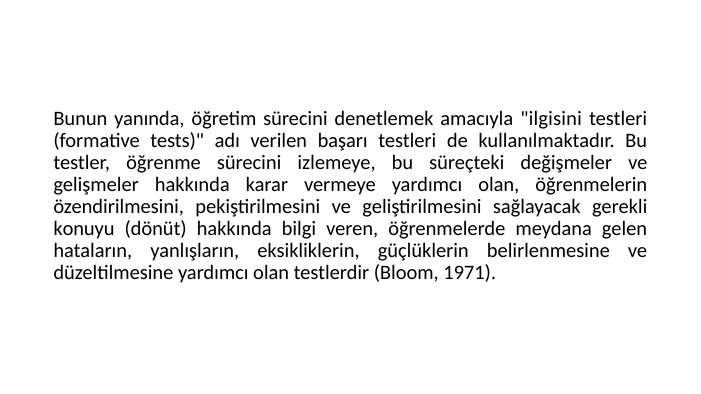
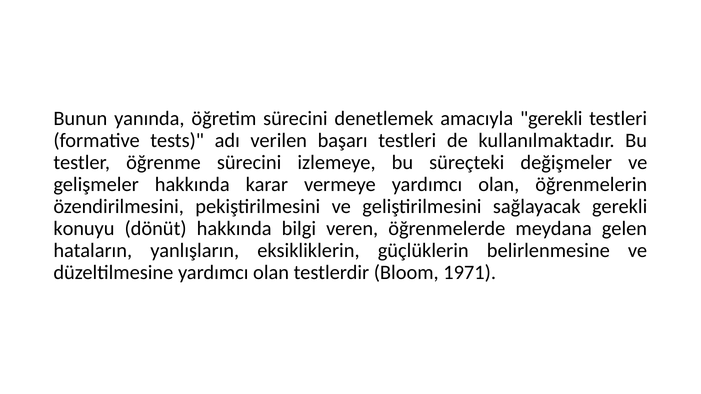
amacıyla ilgisini: ilgisini -> gerekli
